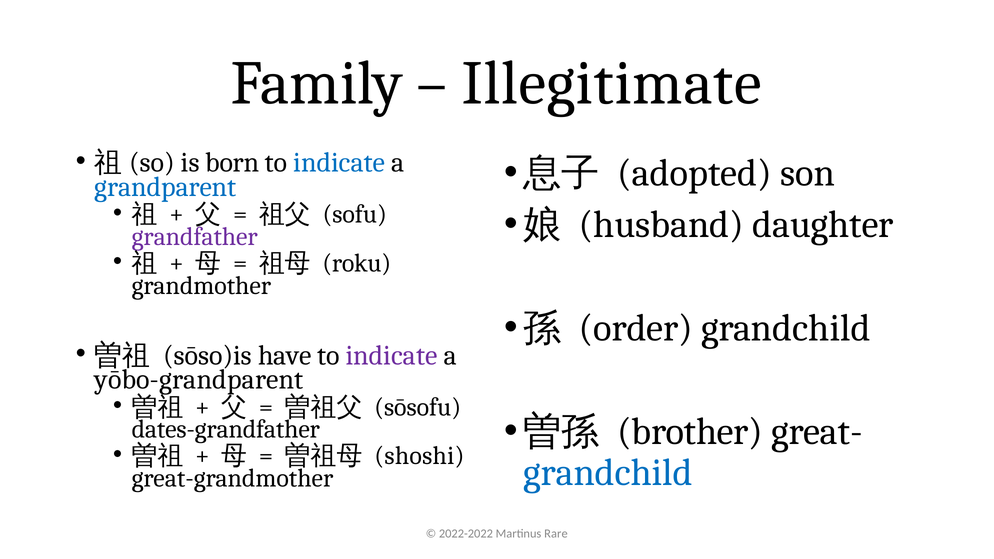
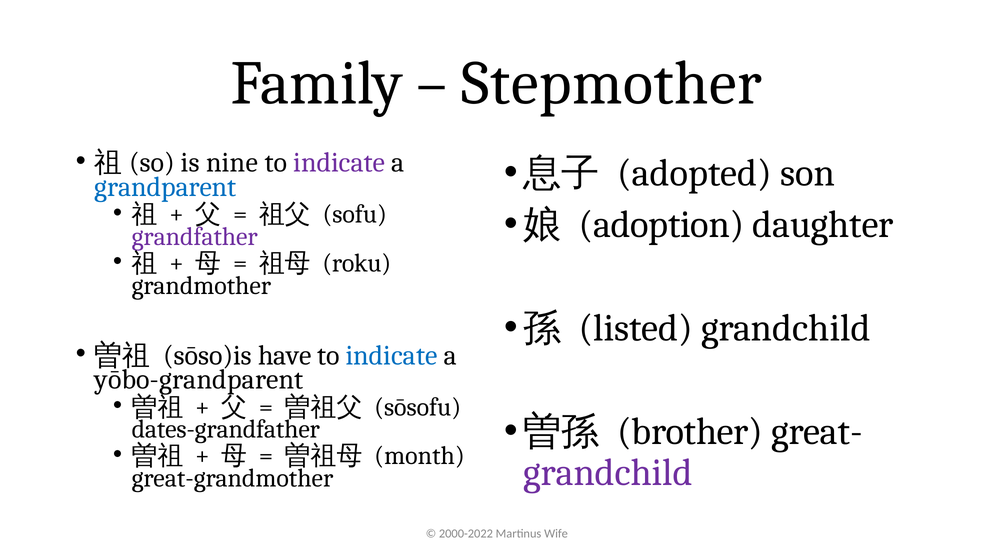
Illegitimate: Illegitimate -> Stepmother
born: born -> nine
indicate at (339, 163) colour: blue -> purple
husband: husband -> adoption
order: order -> listed
indicate at (392, 355) colour: purple -> blue
shoshi: shoshi -> month
grandchild at (608, 473) colour: blue -> purple
2022-2022: 2022-2022 -> 2000-2022
Rare: Rare -> Wife
